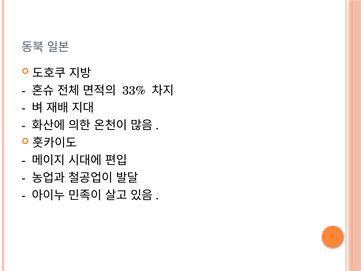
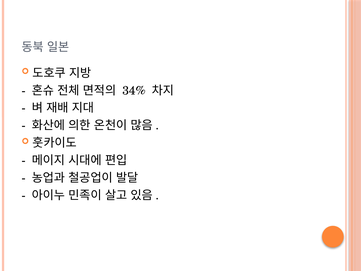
33%: 33% -> 34%
